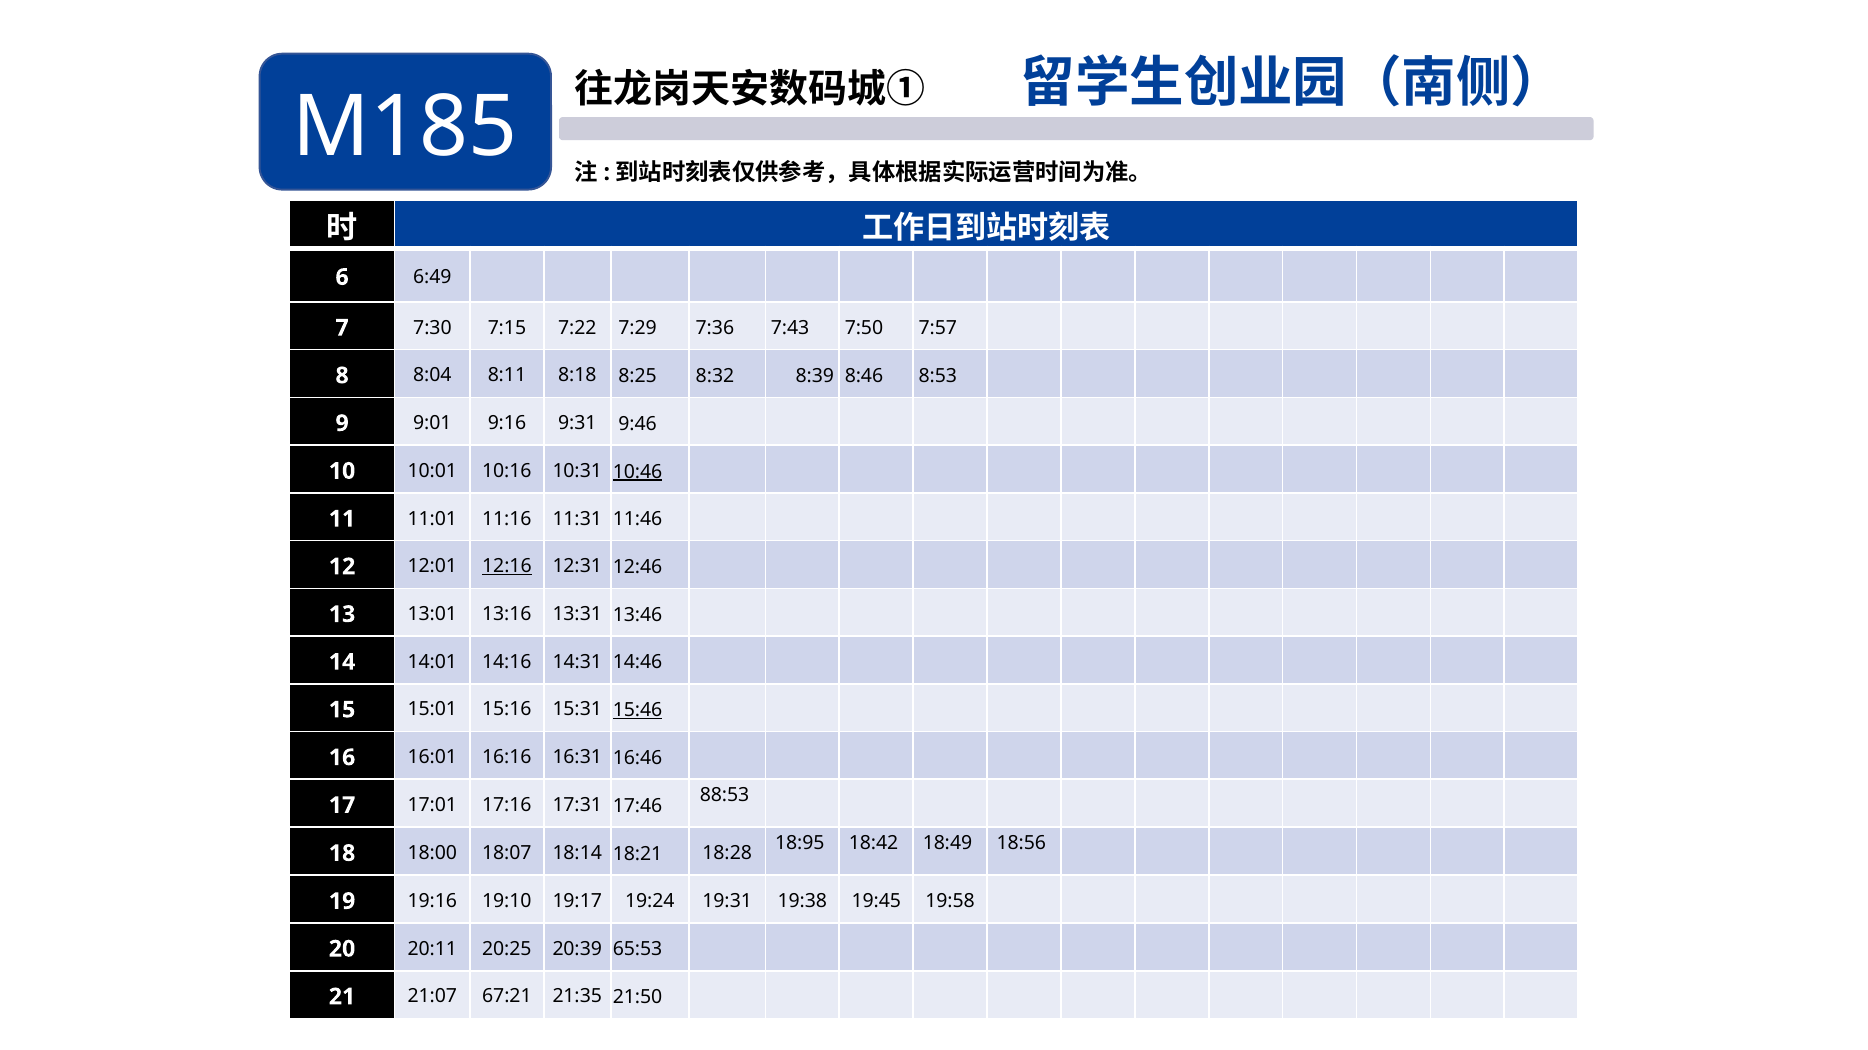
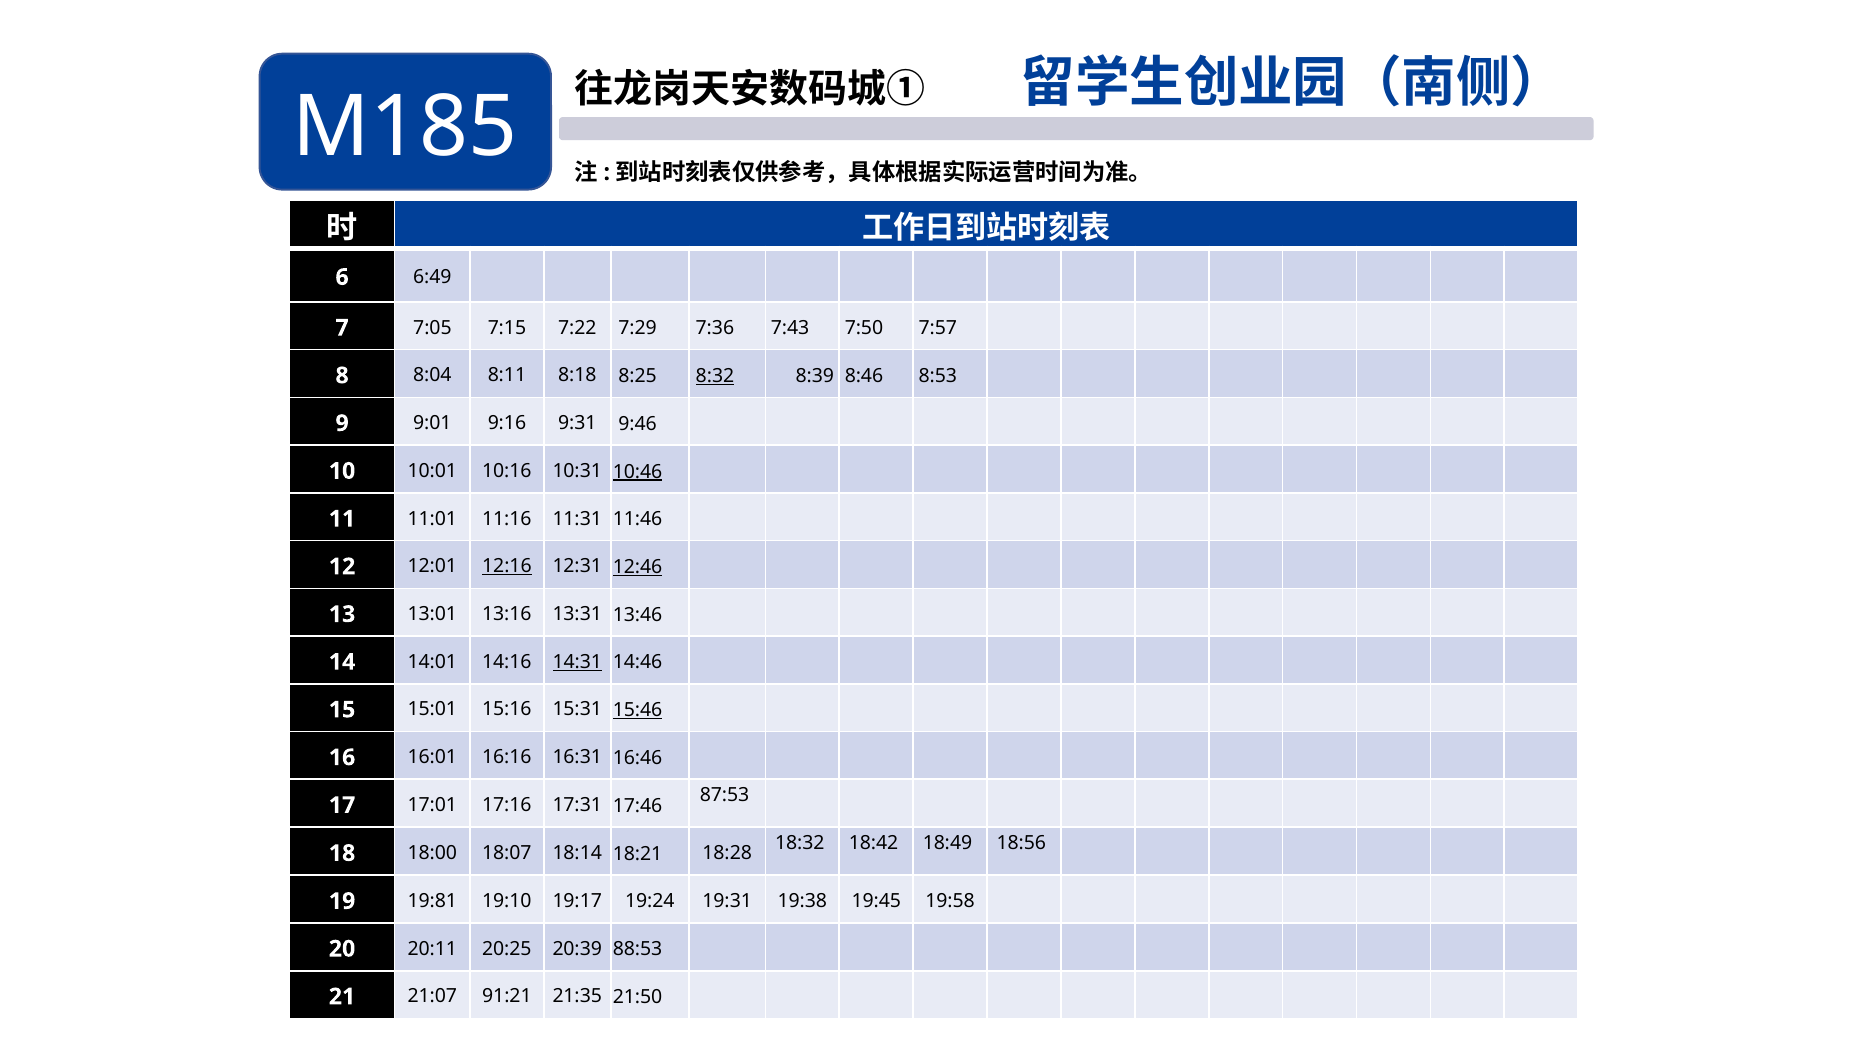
7:30: 7:30 -> 7:05
8:32 underline: none -> present
12:46 underline: none -> present
14:31 underline: none -> present
88:53: 88:53 -> 87:53
18:95: 18:95 -> 18:32
19:16: 19:16 -> 19:81
65:53: 65:53 -> 88:53
67:21: 67:21 -> 91:21
